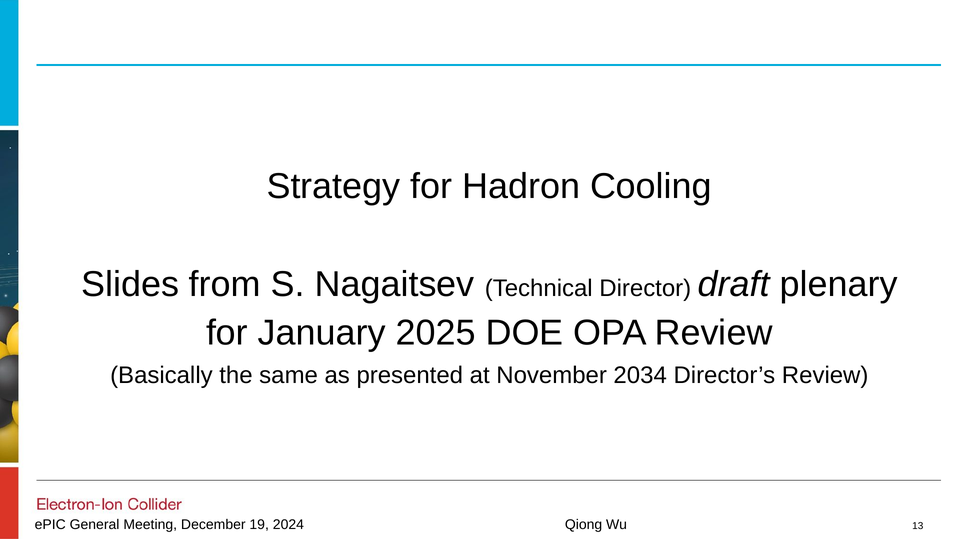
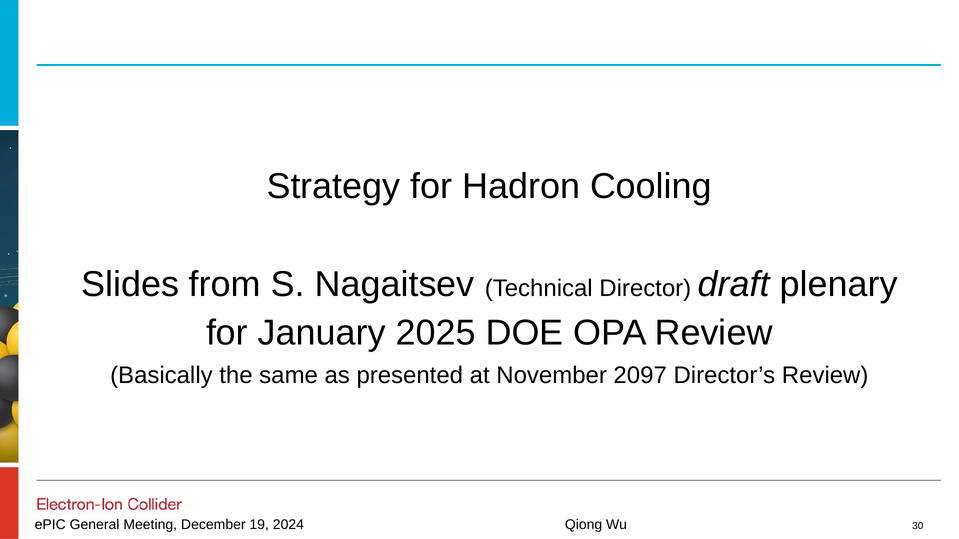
2034: 2034 -> 2097
13: 13 -> 30
